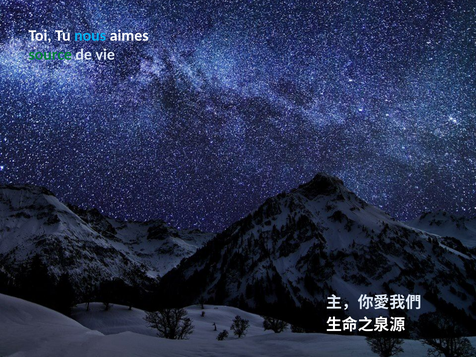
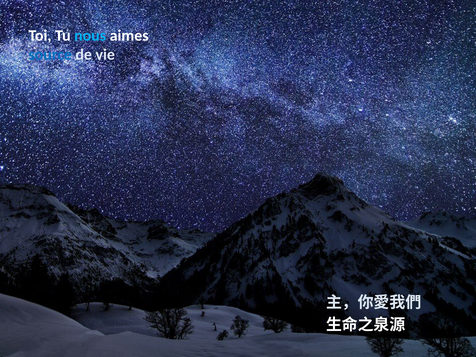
source colour: green -> blue
